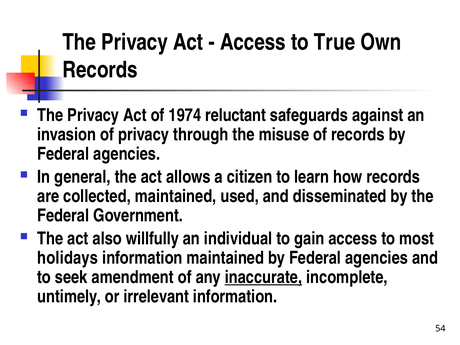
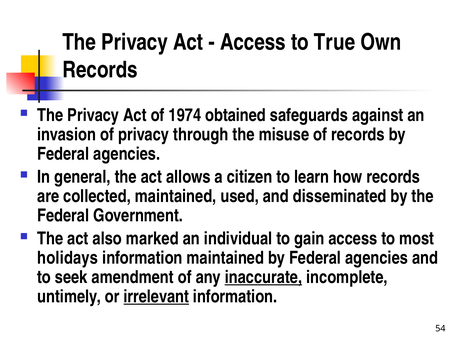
reluctant: reluctant -> obtained
willfully: willfully -> marked
irrelevant underline: none -> present
